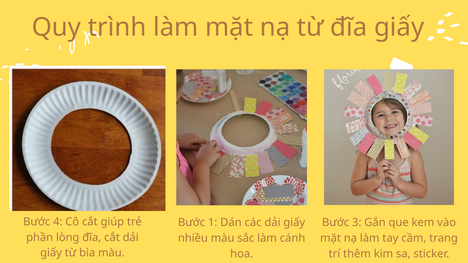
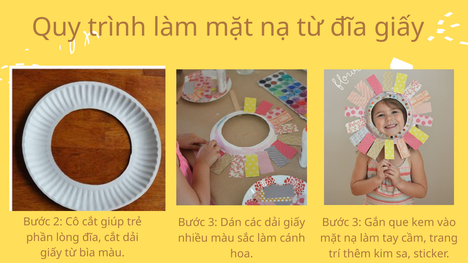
4: 4 -> 2
1 at (213, 223): 1 -> 3
